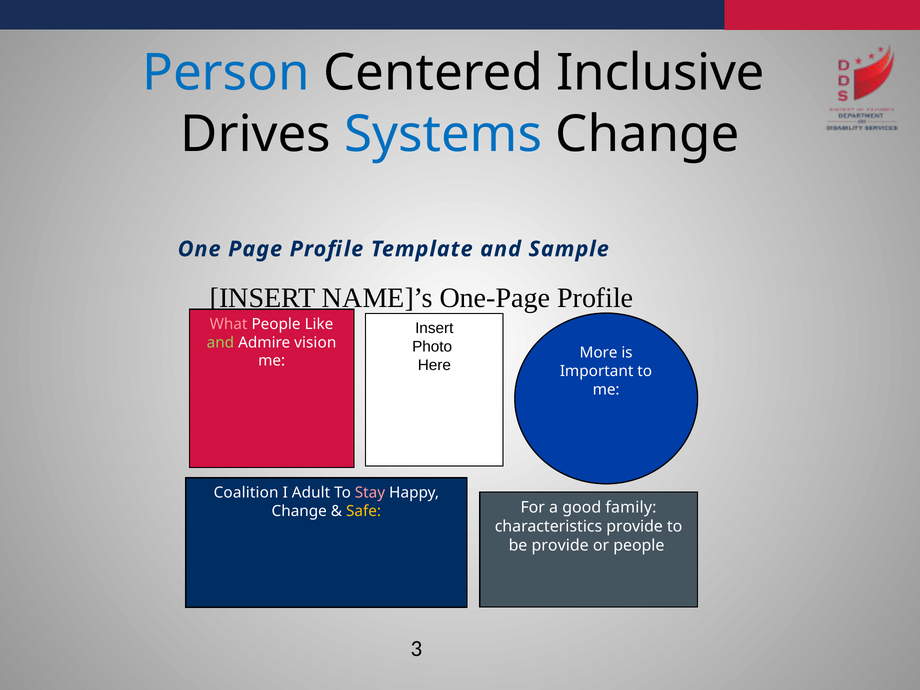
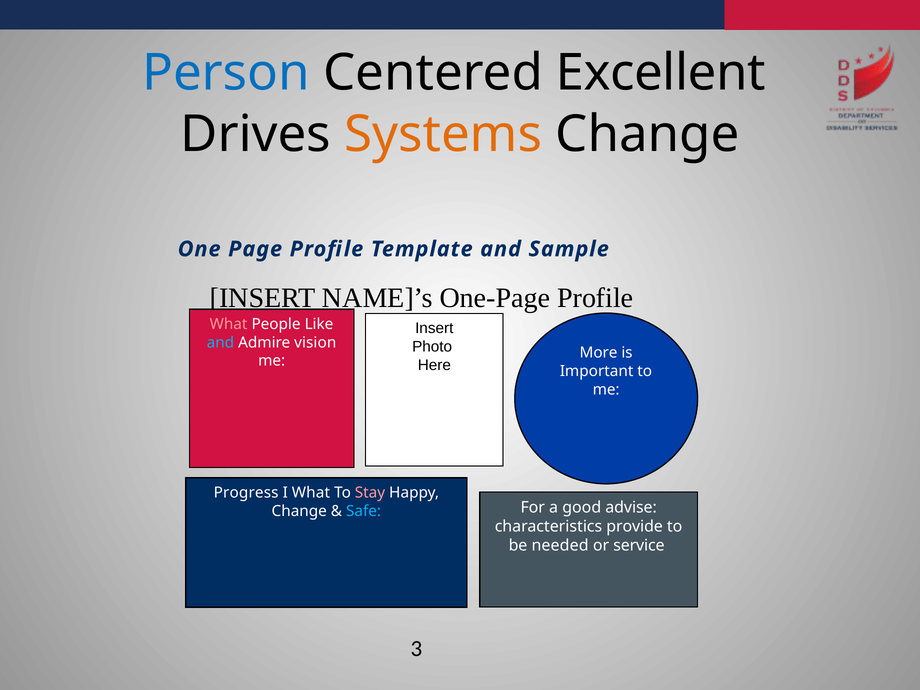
Inclusive: Inclusive -> Excellent
Systems colour: blue -> orange
and at (220, 342) colour: light green -> light blue
Coalition: Coalition -> Progress
I Adult: Adult -> What
Safe colour: yellow -> light blue
family: family -> advise
be provide: provide -> needed
or people: people -> service
